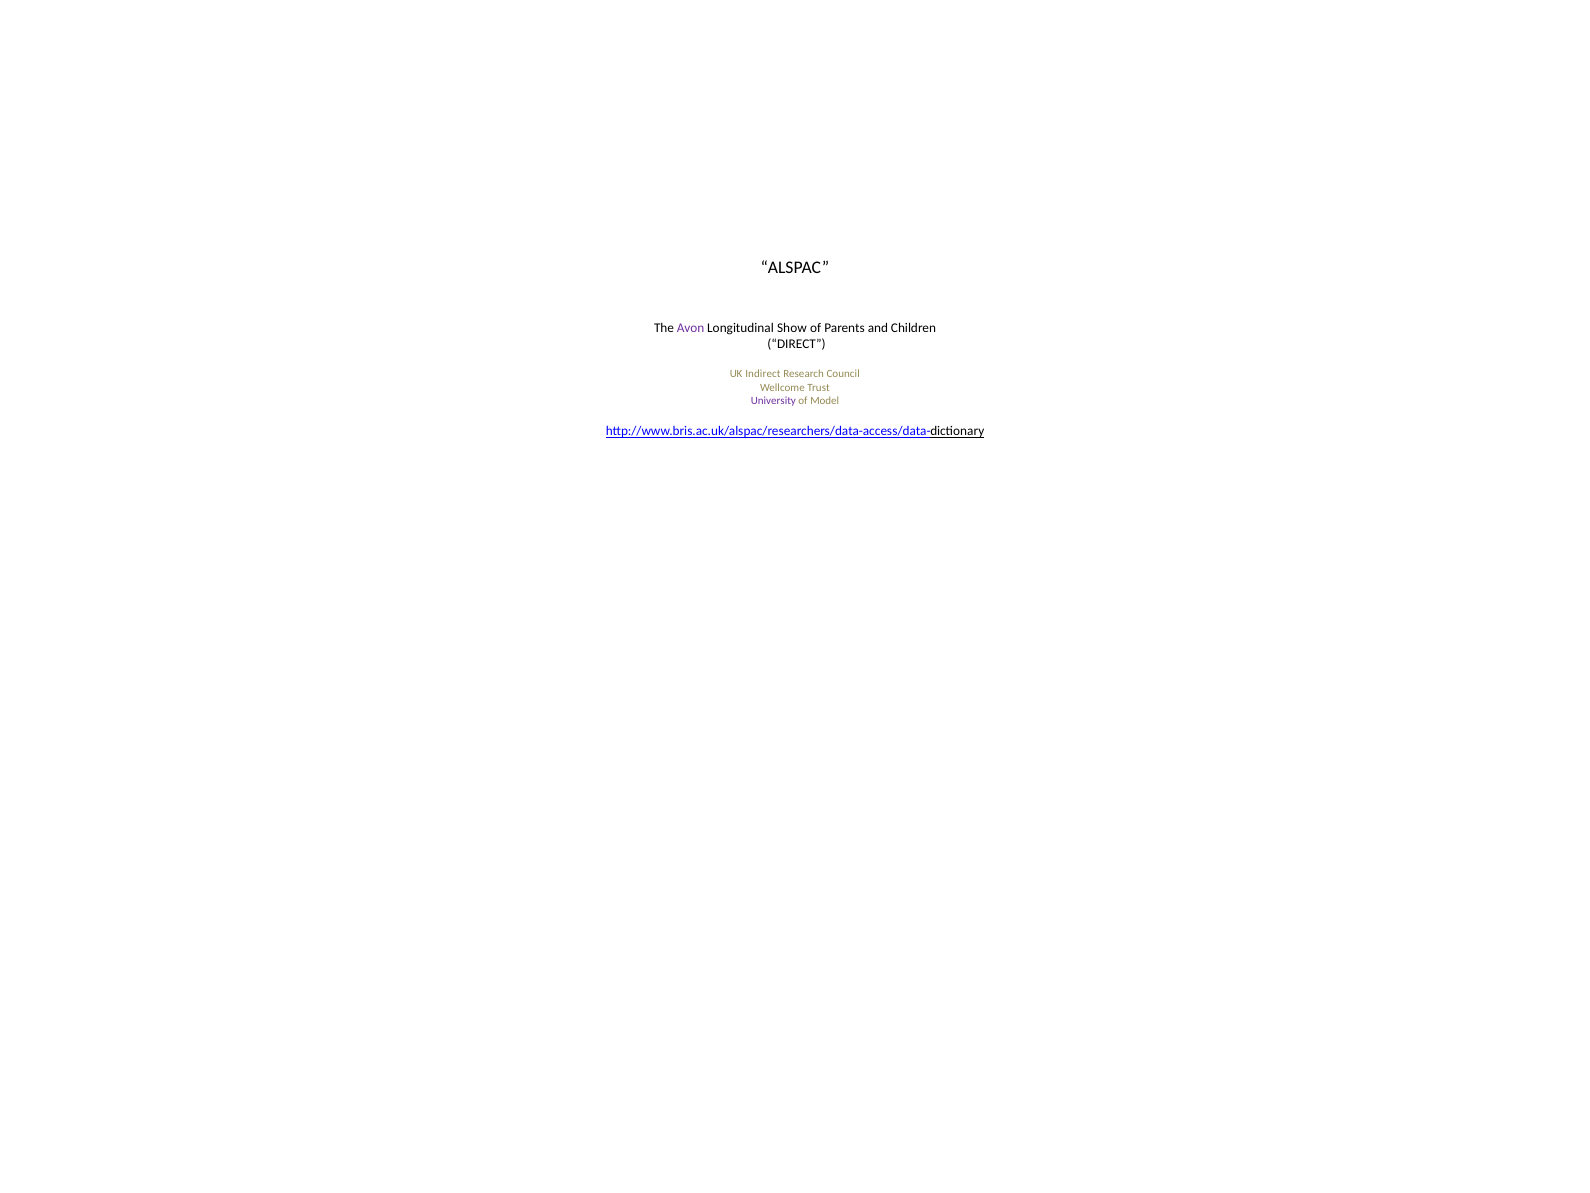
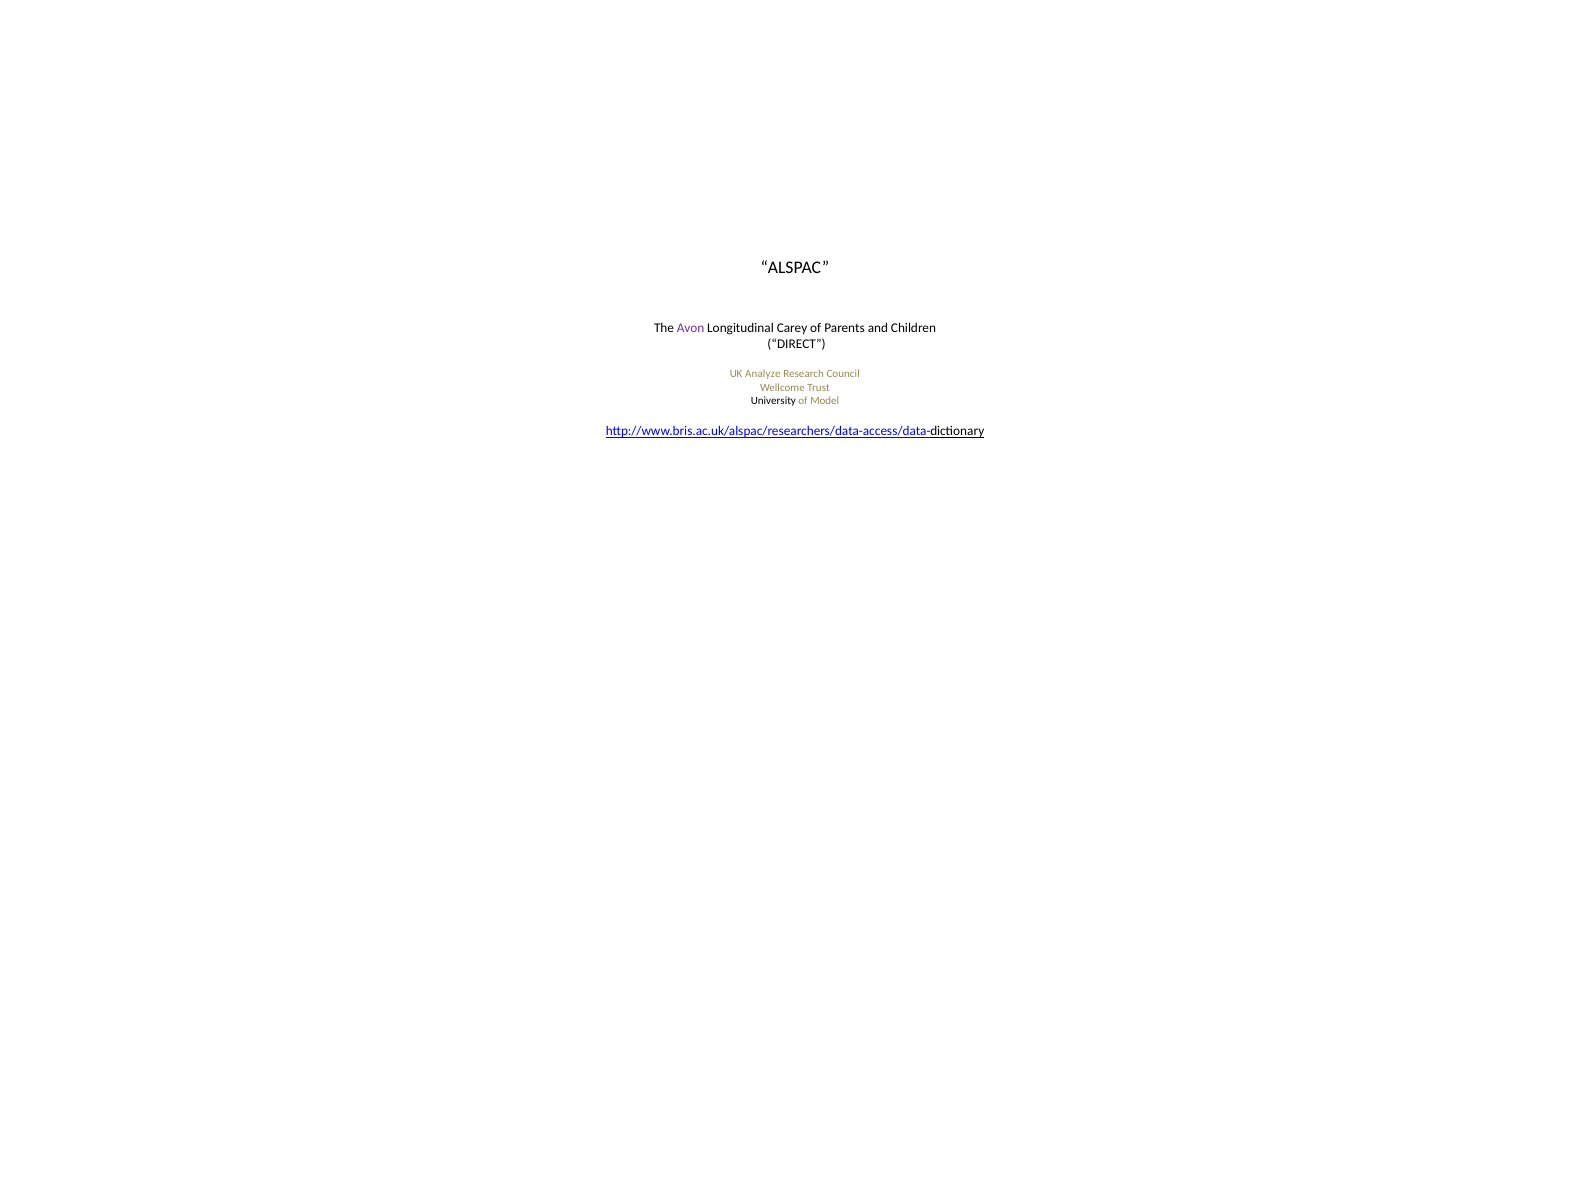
Show: Show -> Carey
Indirect: Indirect -> Analyze
University colour: purple -> black
